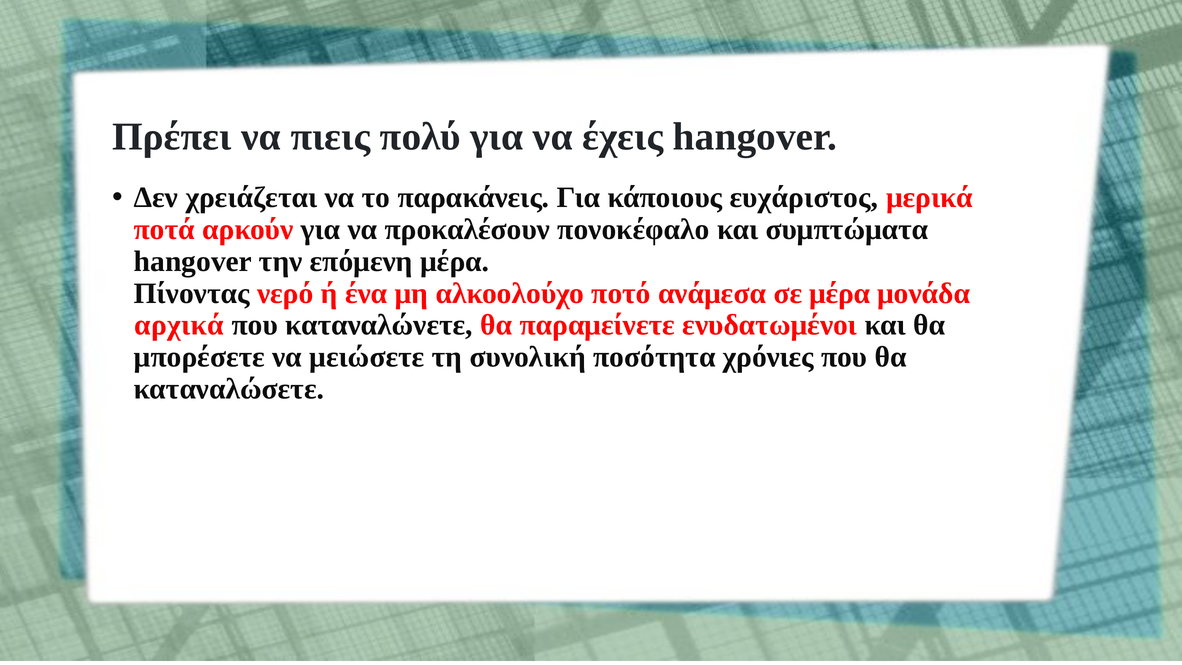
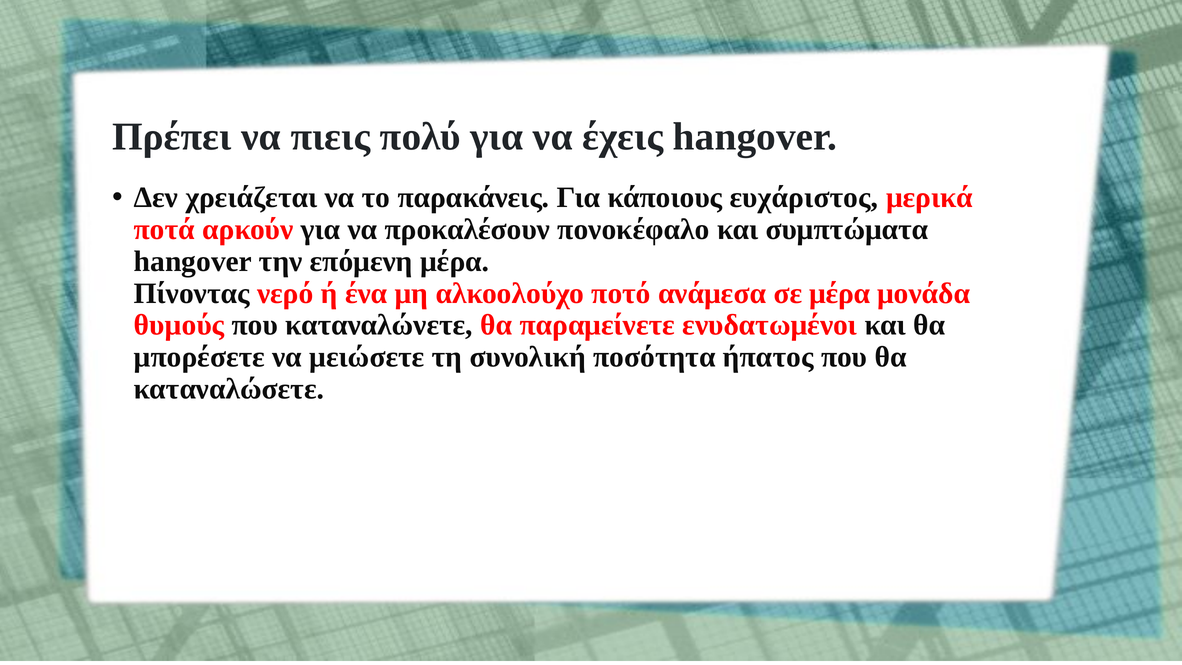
αρχικά: αρχικά -> θυμούς
χρόνιες: χρόνιες -> ήπατος
